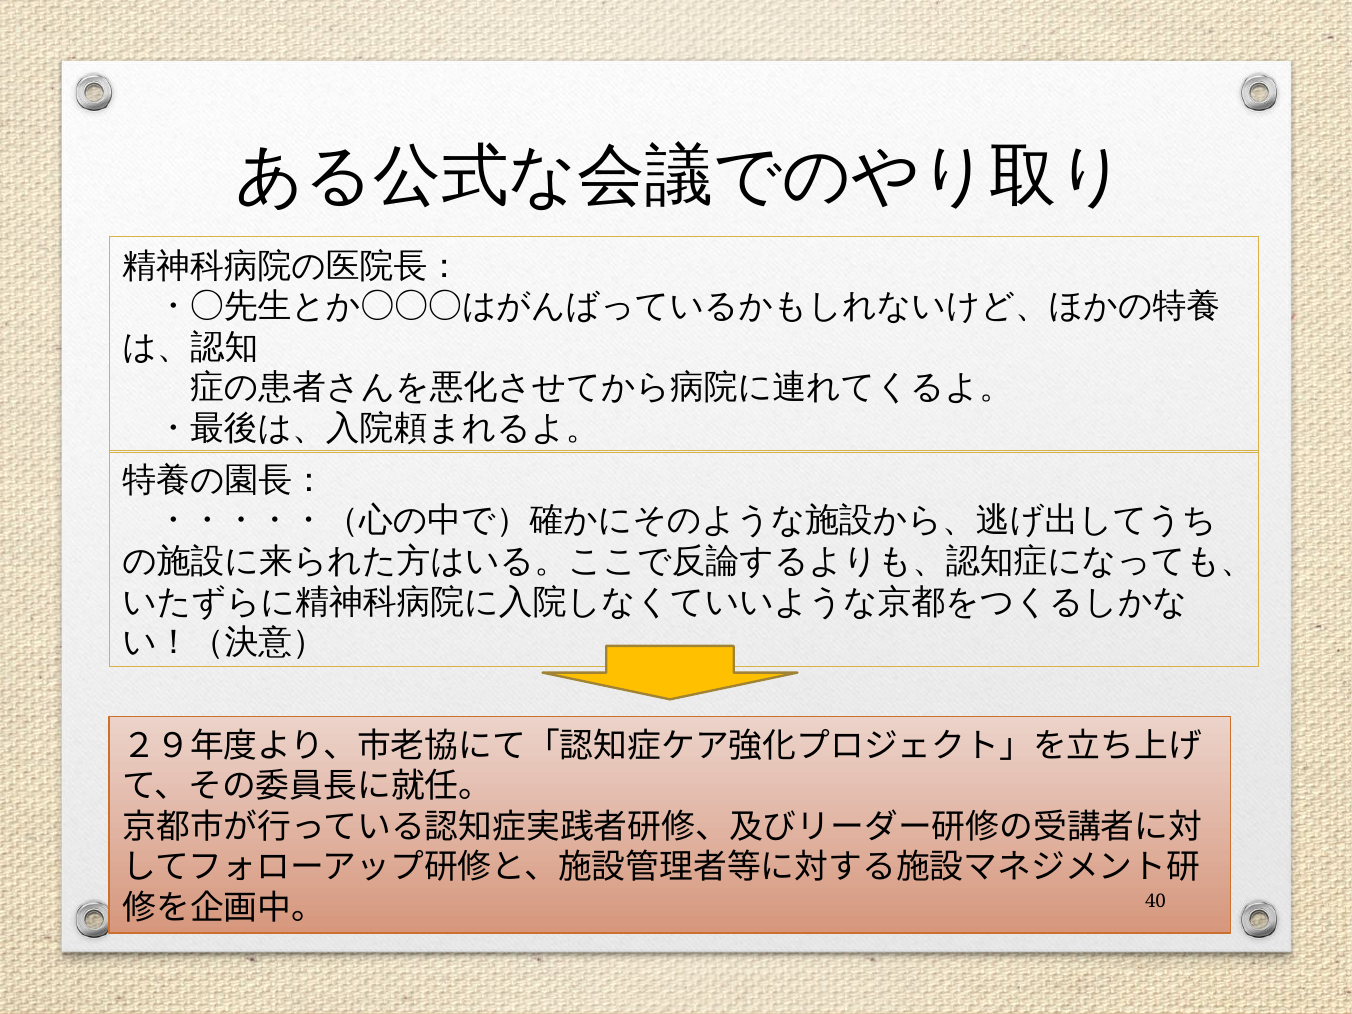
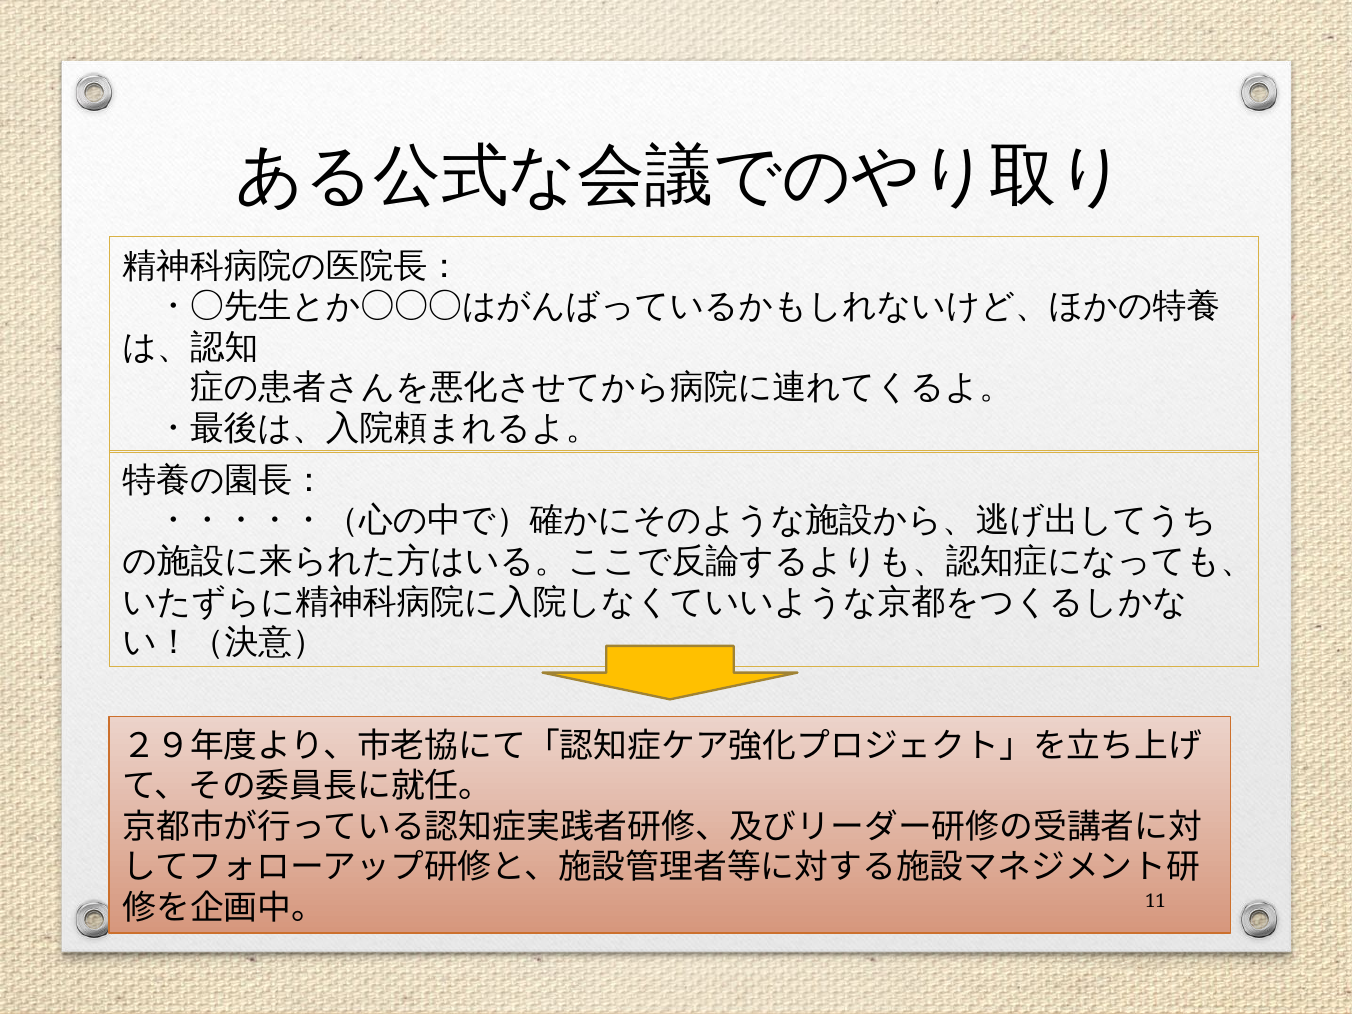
40: 40 -> 11
